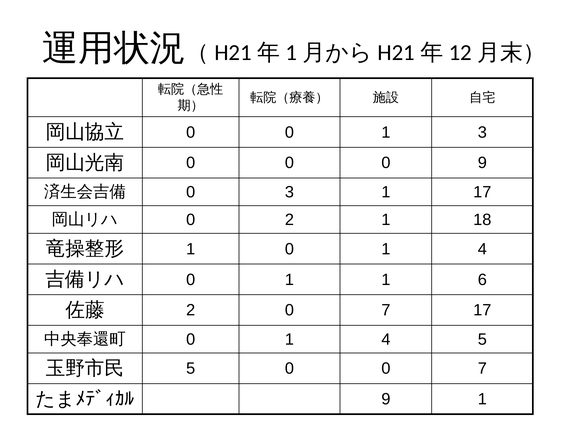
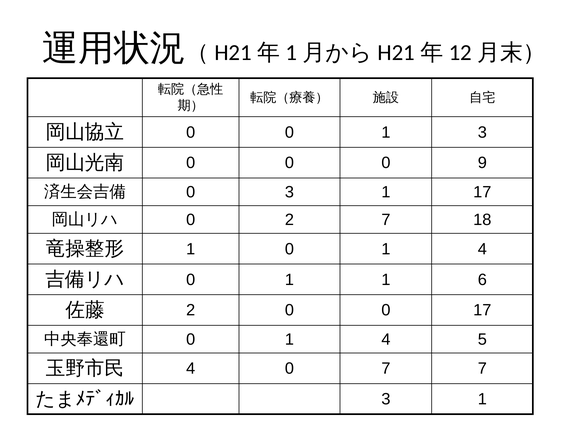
2 1: 1 -> 7
2 0 7: 7 -> 0
5 at (191, 369): 5 -> 4
0 at (386, 369): 0 -> 7
9 at (386, 399): 9 -> 3
